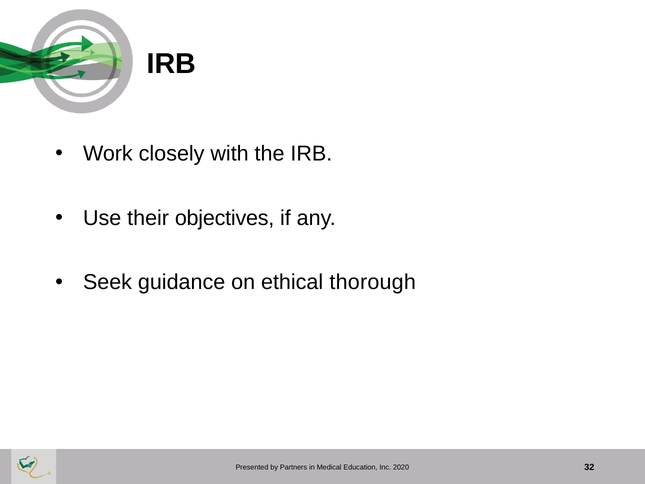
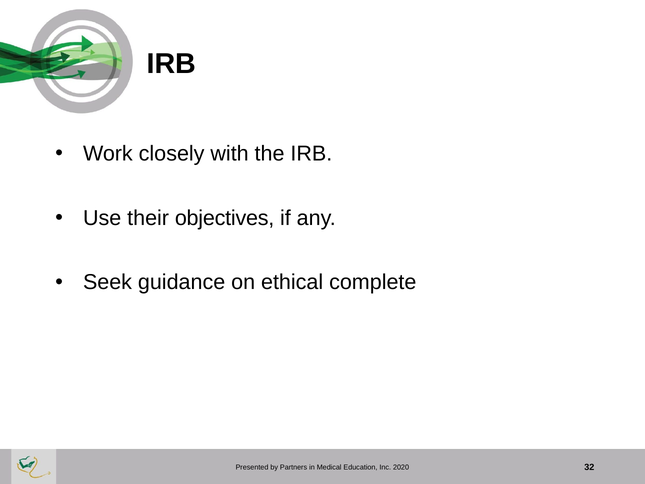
thorough: thorough -> complete
